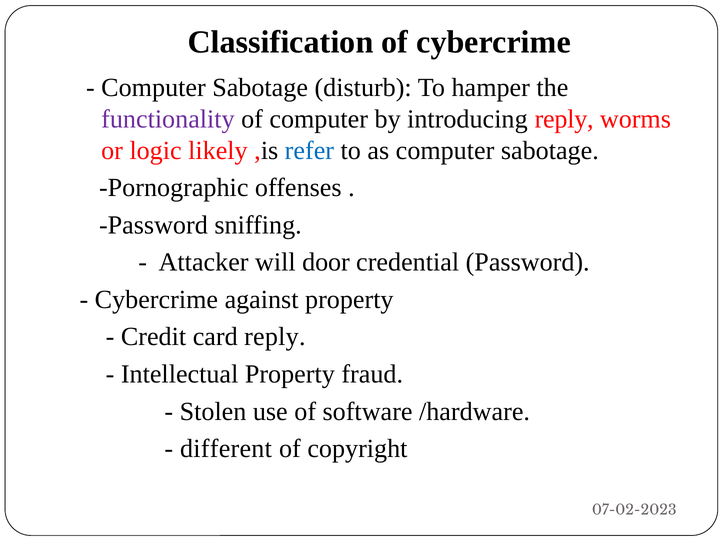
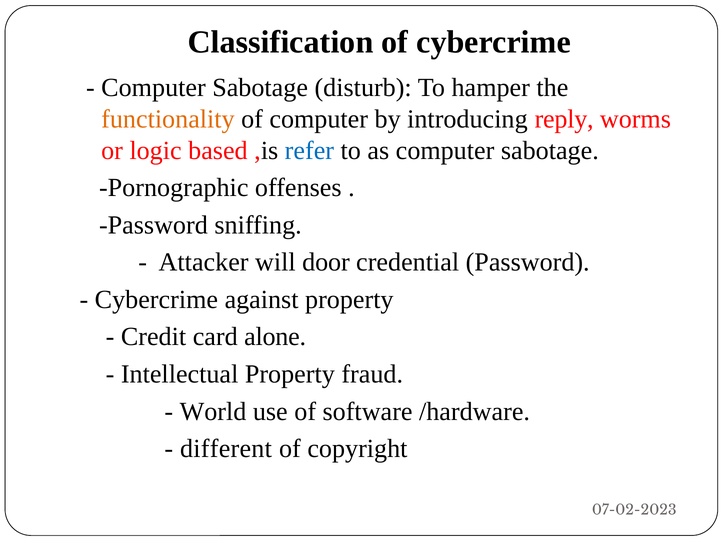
functionality colour: purple -> orange
likely: likely -> based
card reply: reply -> alone
Stolen: Stolen -> World
